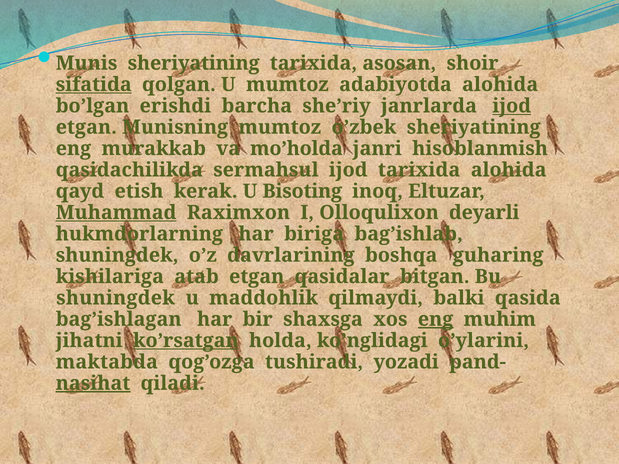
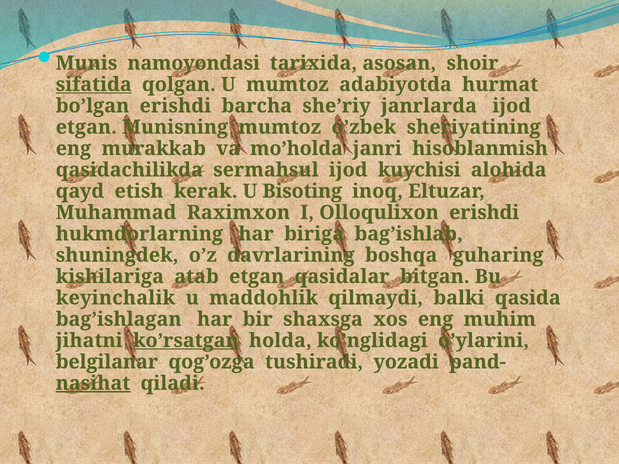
Munis sheriyatining: sheriyatining -> namoyondasi
adabiyotda alohida: alohida -> hurmat
ijod at (512, 106) underline: present -> none
ijod tarixida: tarixida -> kuychisi
Muhammad underline: present -> none
Olloqulixon deyarli: deyarli -> erishdi
shuningdek at (115, 298): shuningdek -> keyinchalik
eng at (436, 319) underline: present -> none
maktabda: maktabda -> belgilanar
